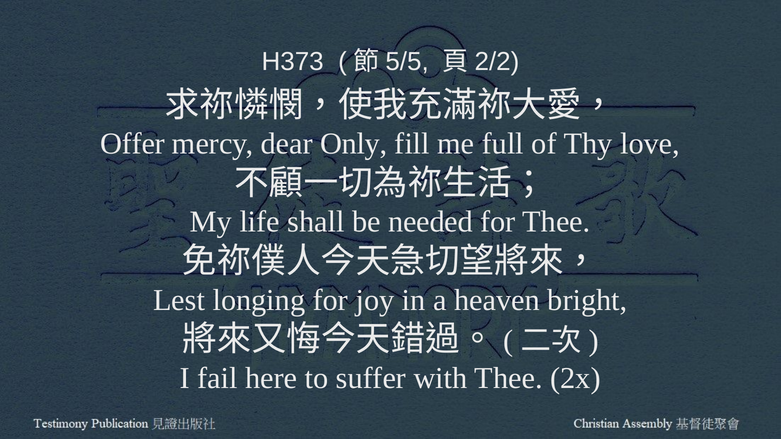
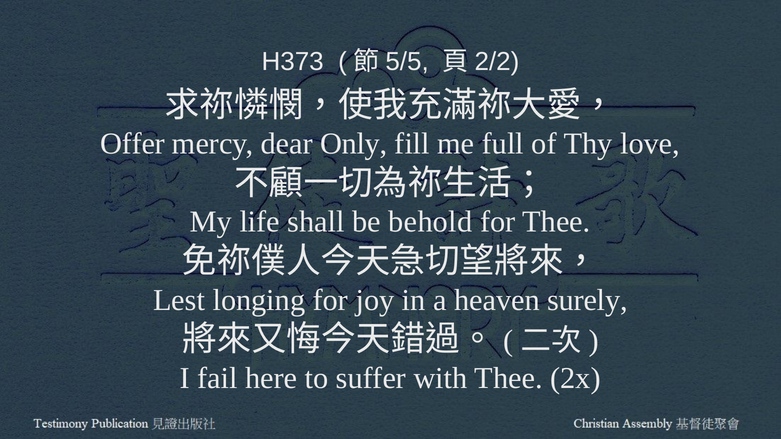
needed: needed -> behold
bright: bright -> surely
